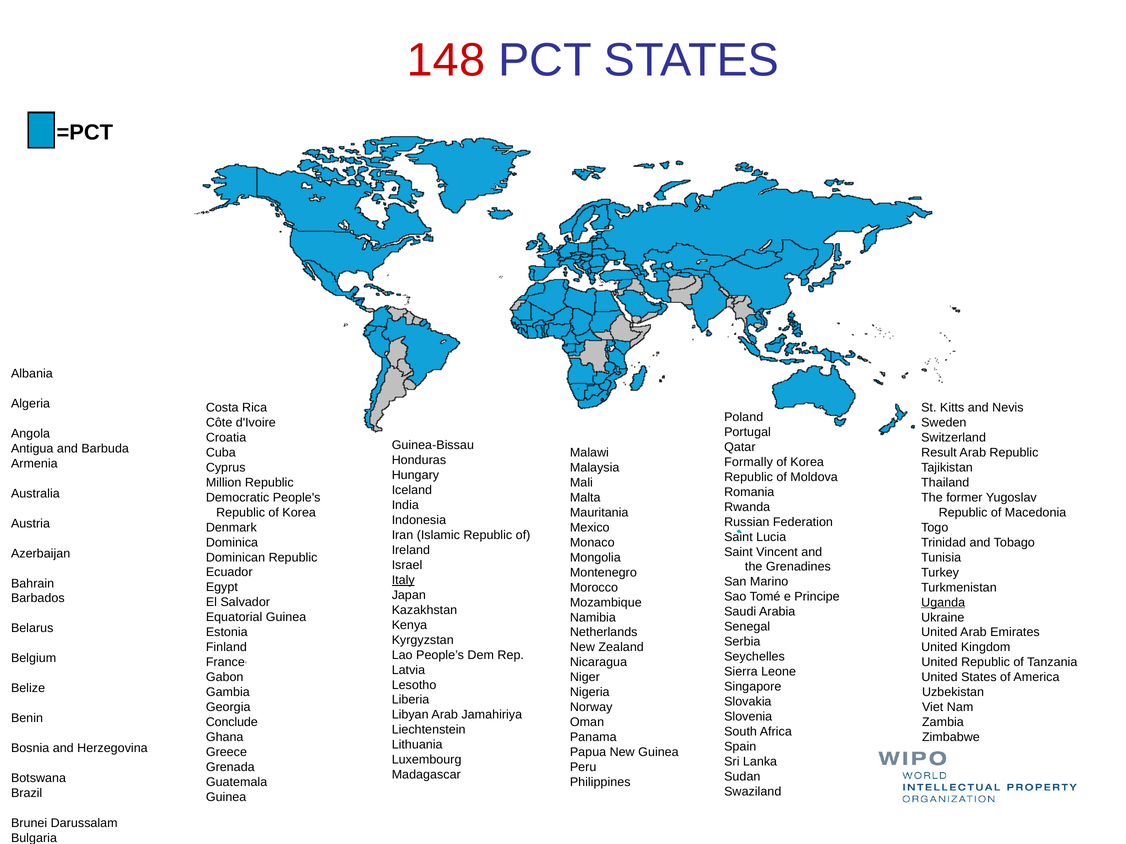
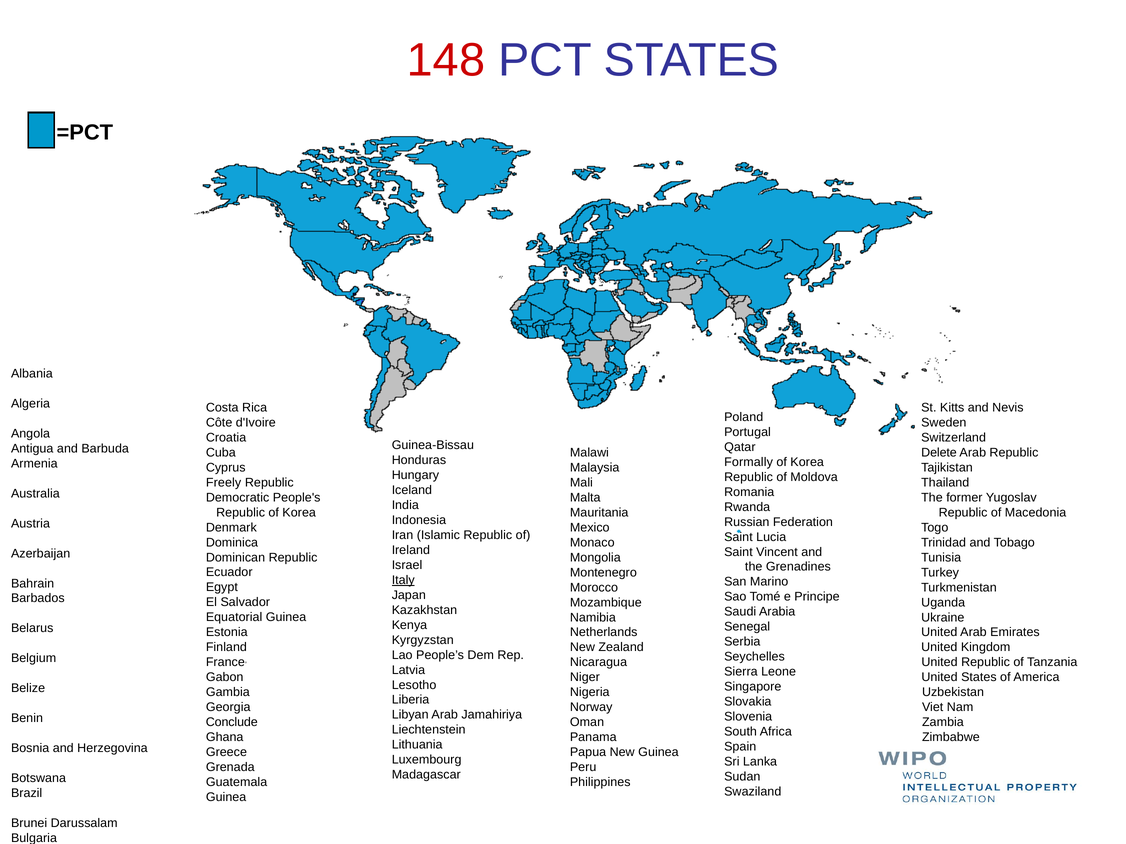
Result: Result -> Delete
Million: Million -> Freely
Uganda underline: present -> none
